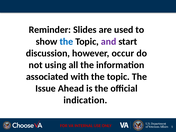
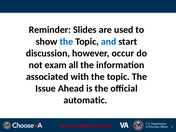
and colour: purple -> blue
using: using -> exam
indication: indication -> automatic
